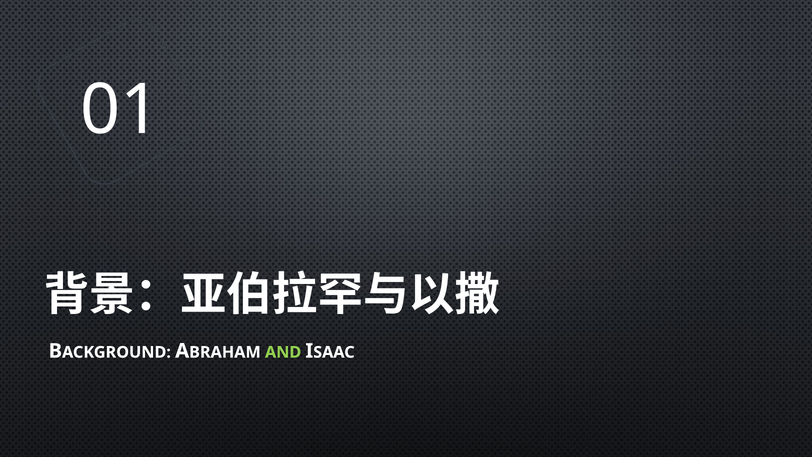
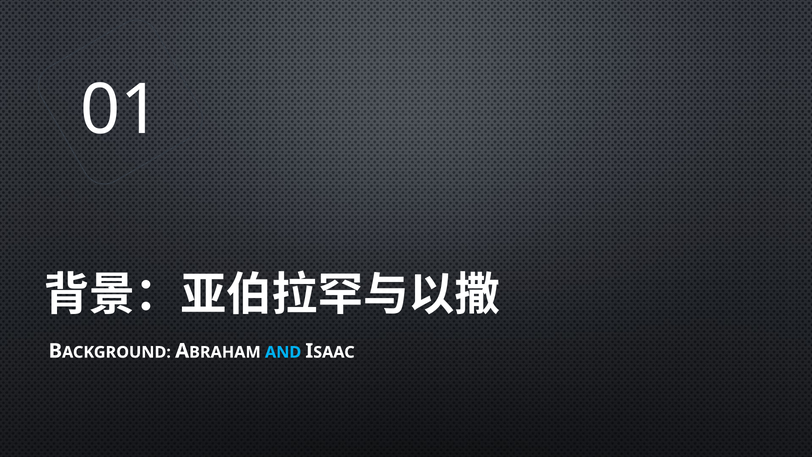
AND colour: light green -> light blue
